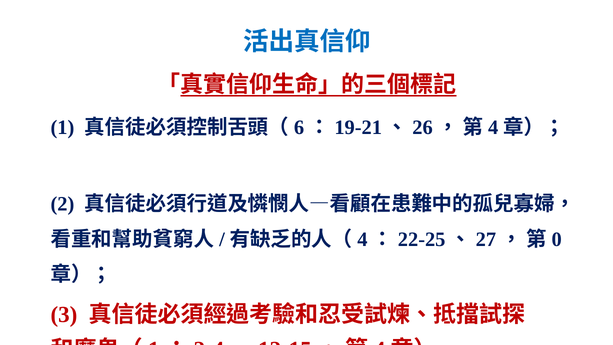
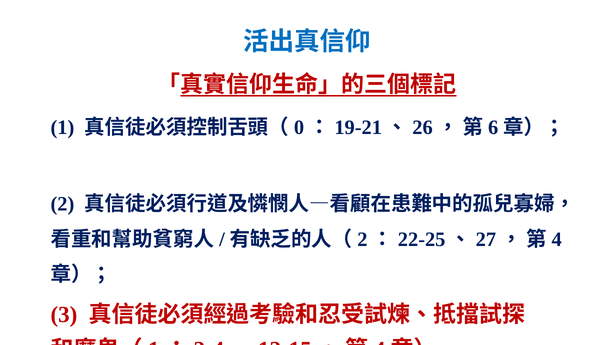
6: 6 -> 0
4 at (493, 127): 4 -> 6
4 at (362, 239): 4 -> 2
0 at (557, 239): 0 -> 4
